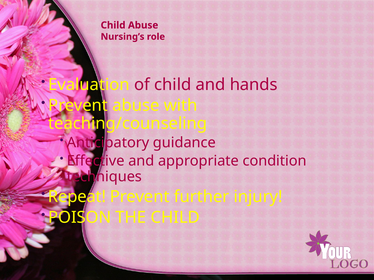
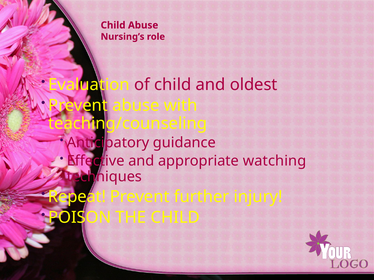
hands: hands -> oldest
condition: condition -> watching
